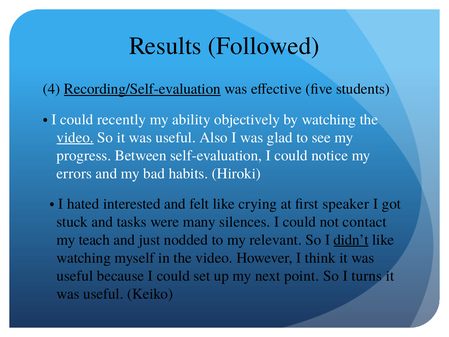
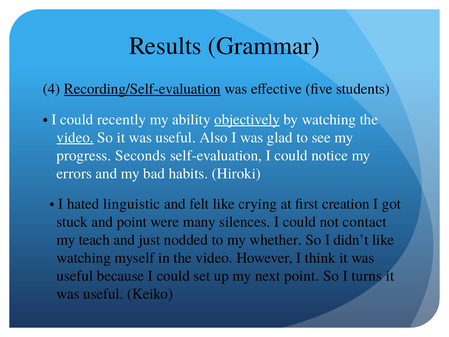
Followed: Followed -> Grammar
objectively underline: none -> present
Between: Between -> Seconds
interested: interested -> linguistic
speaker: speaker -> creation
and tasks: tasks -> point
relevant: relevant -> whether
didn’t underline: present -> none
